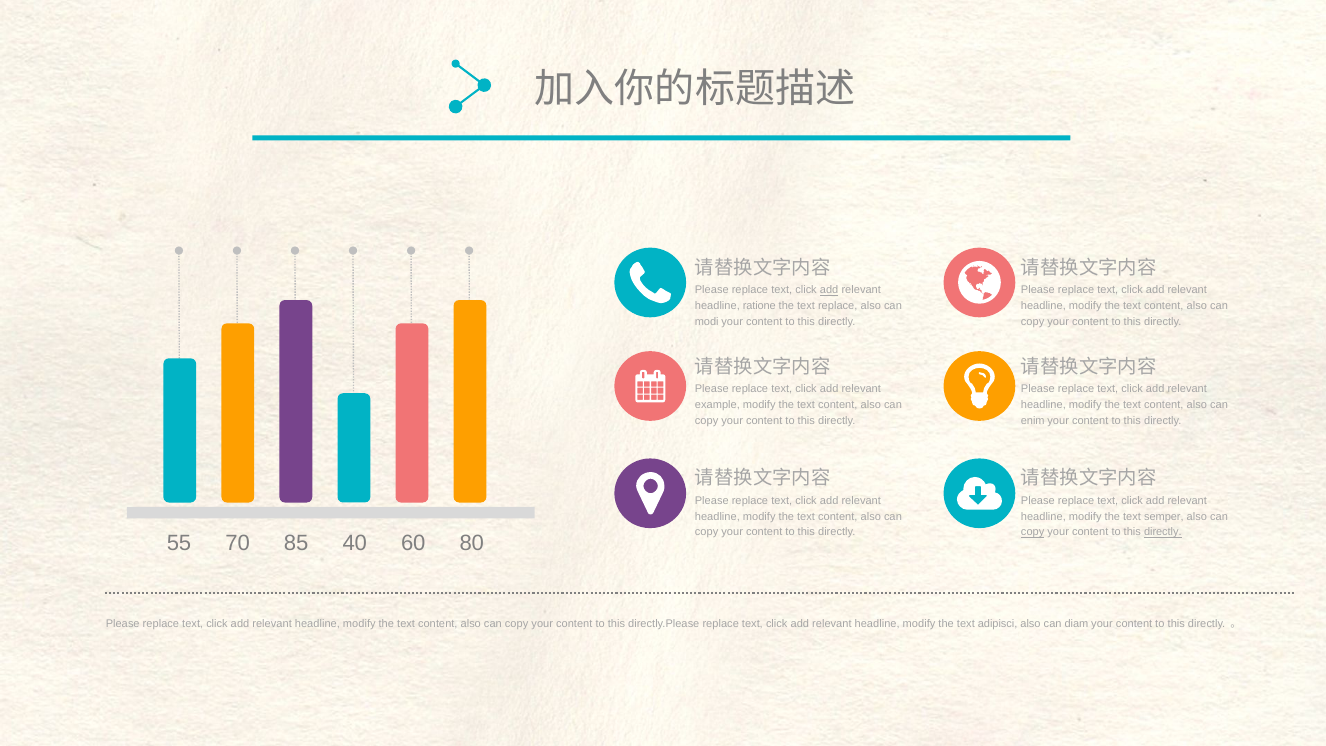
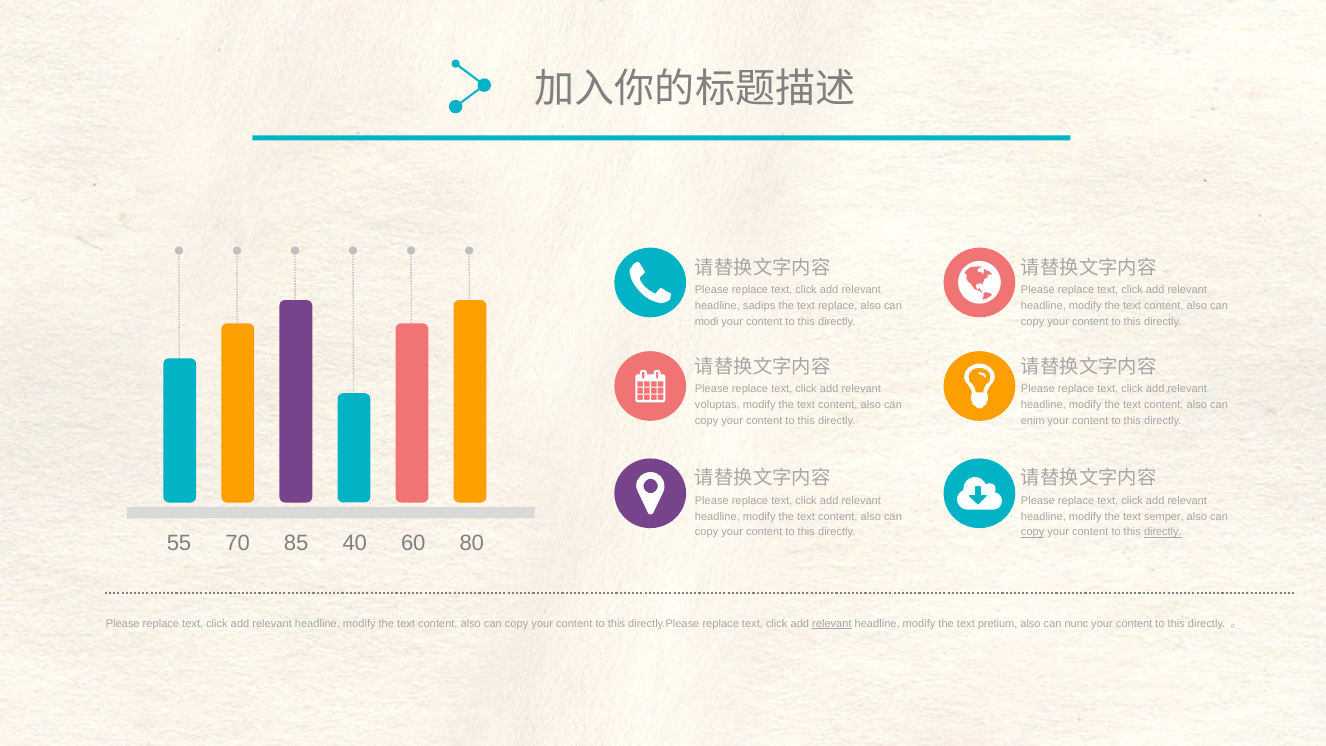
add at (829, 290) underline: present -> none
ratione: ratione -> sadips
example: example -> voluptas
relevant at (832, 624) underline: none -> present
adipisci: adipisci -> pretium
diam: diam -> nunc
